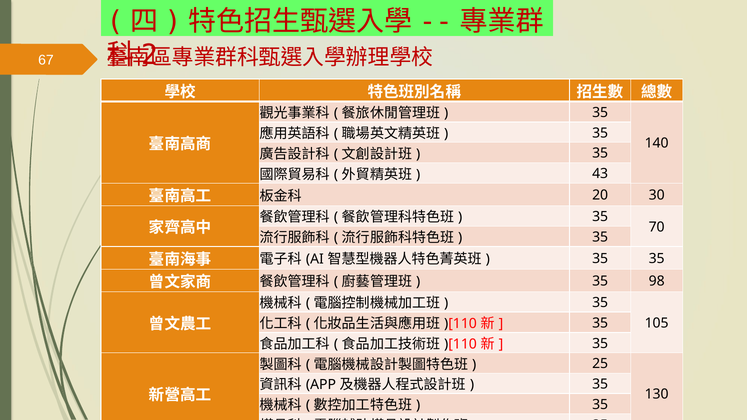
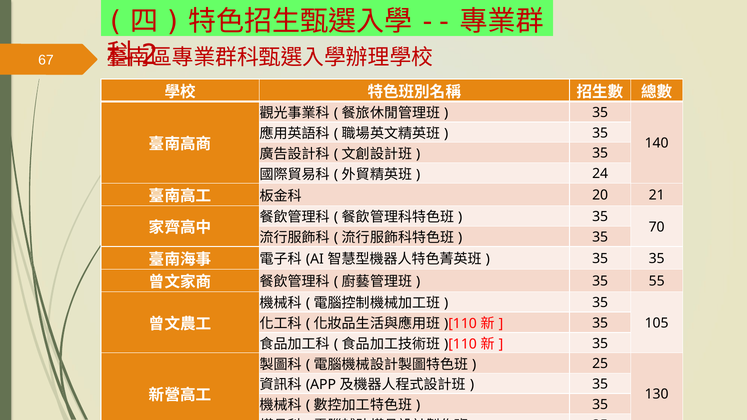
43: 43 -> 24
30: 30 -> 21
98: 98 -> 55
